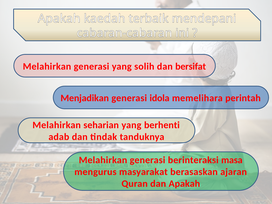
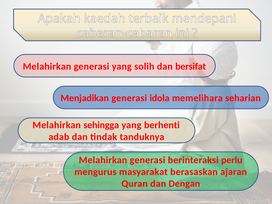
perintah: perintah -> seharian
seharian: seharian -> sehingga
masa: masa -> perlu
dan Apakah: Apakah -> Dengan
